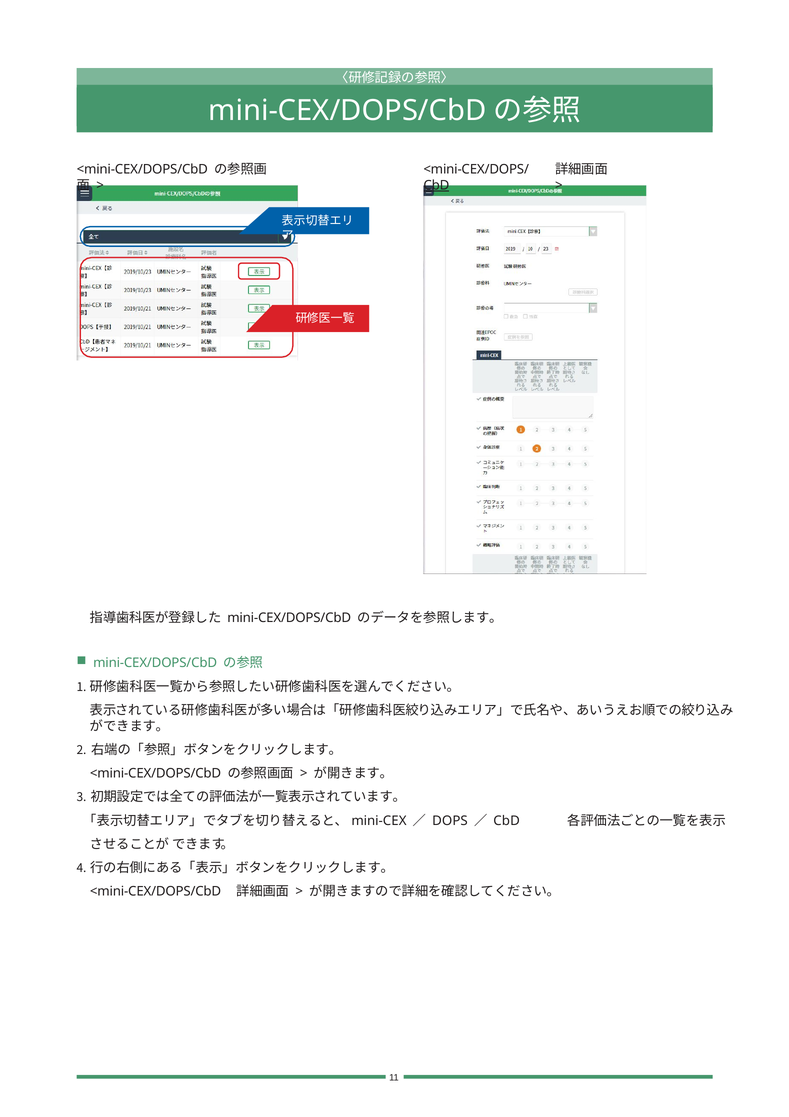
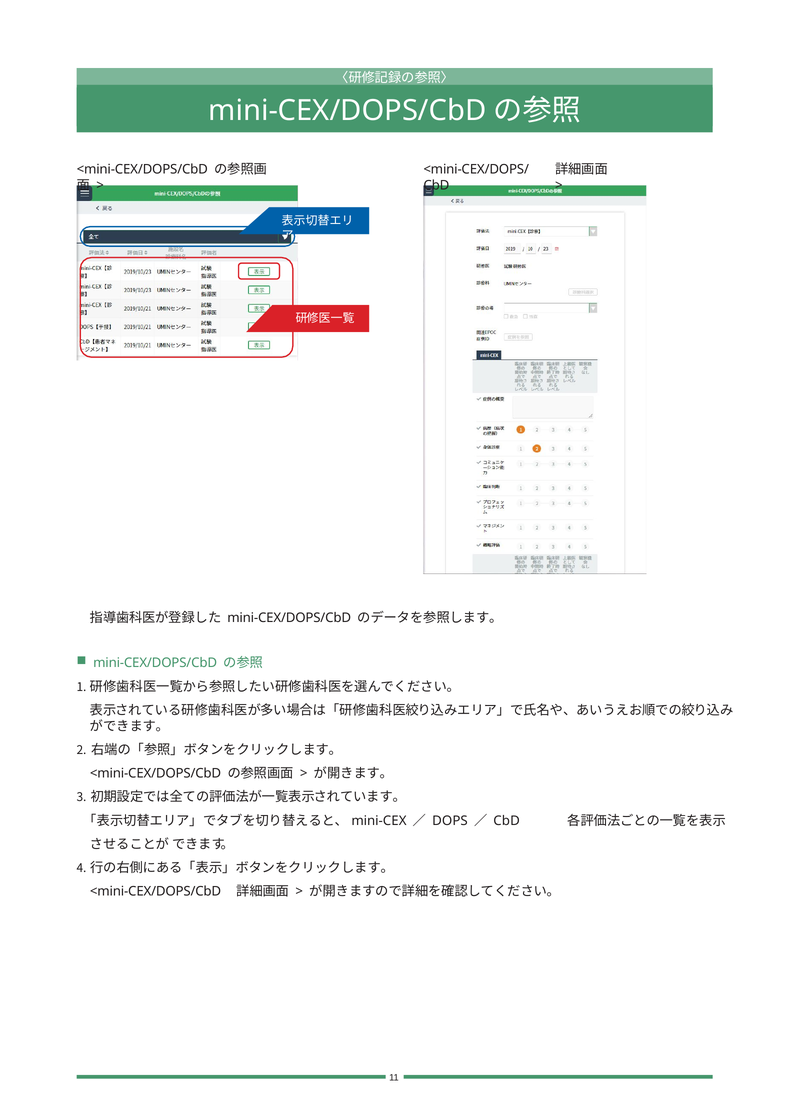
CbD at (436, 185) underline: present -> none
